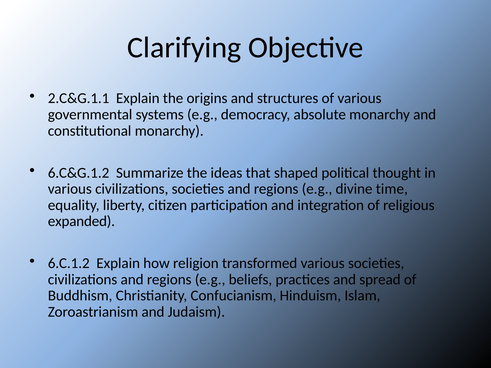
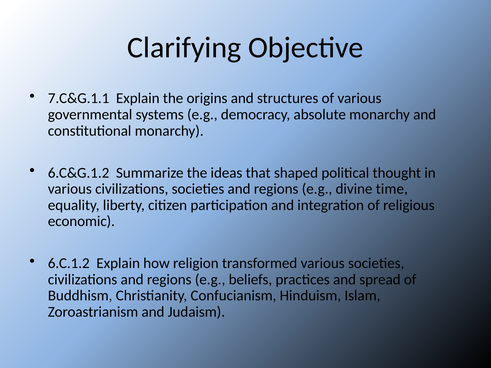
2.C&G.1.1: 2.C&G.1.1 -> 7.C&G.1.1
expanded: expanded -> economic
